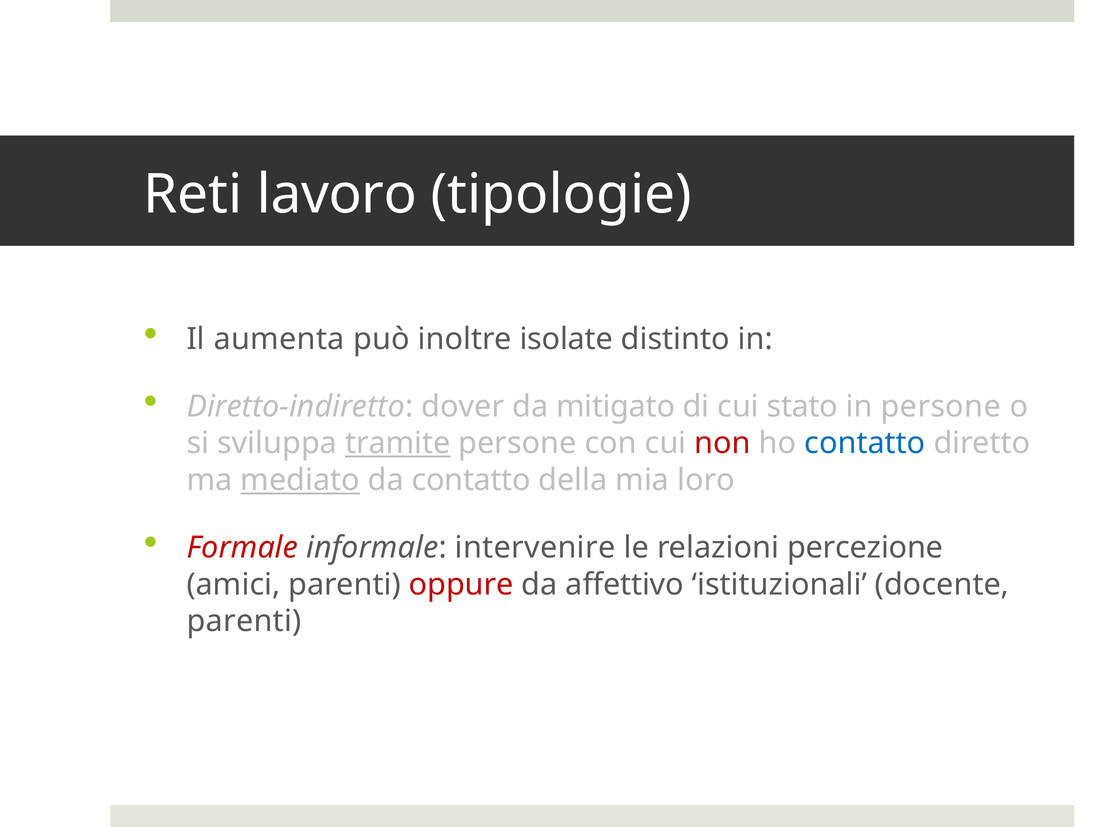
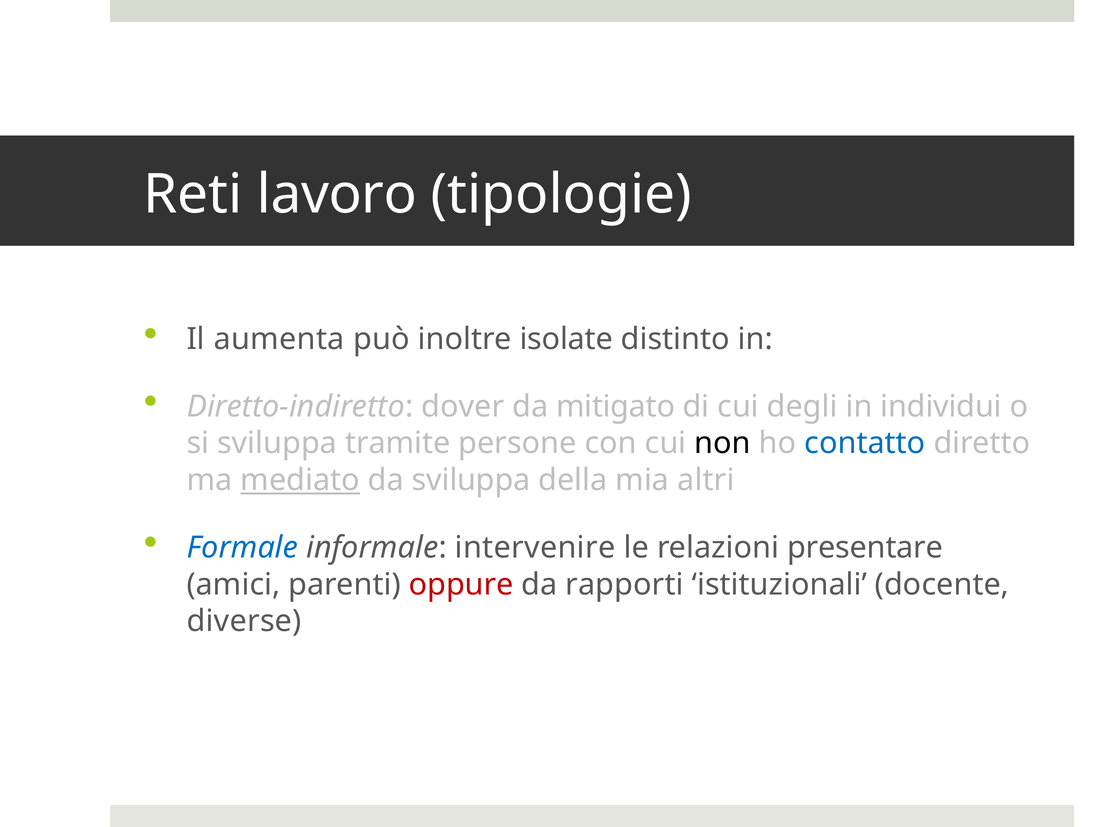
stato: stato -> degli
in persone: persone -> individui
tramite underline: present -> none
non colour: red -> black
da contatto: contatto -> sviluppa
loro: loro -> altri
Formale colour: red -> blue
percezione: percezione -> presentare
affettivo: affettivo -> rapporti
parenti at (244, 621): parenti -> diverse
